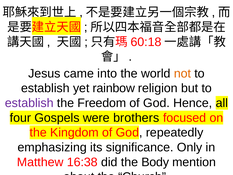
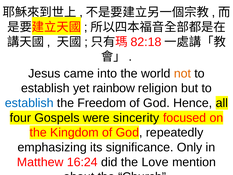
60:18: 60:18 -> 82:18
establish at (29, 103) colour: purple -> blue
brothers: brothers -> sincerity
16:38: 16:38 -> 16:24
Body: Body -> Love
